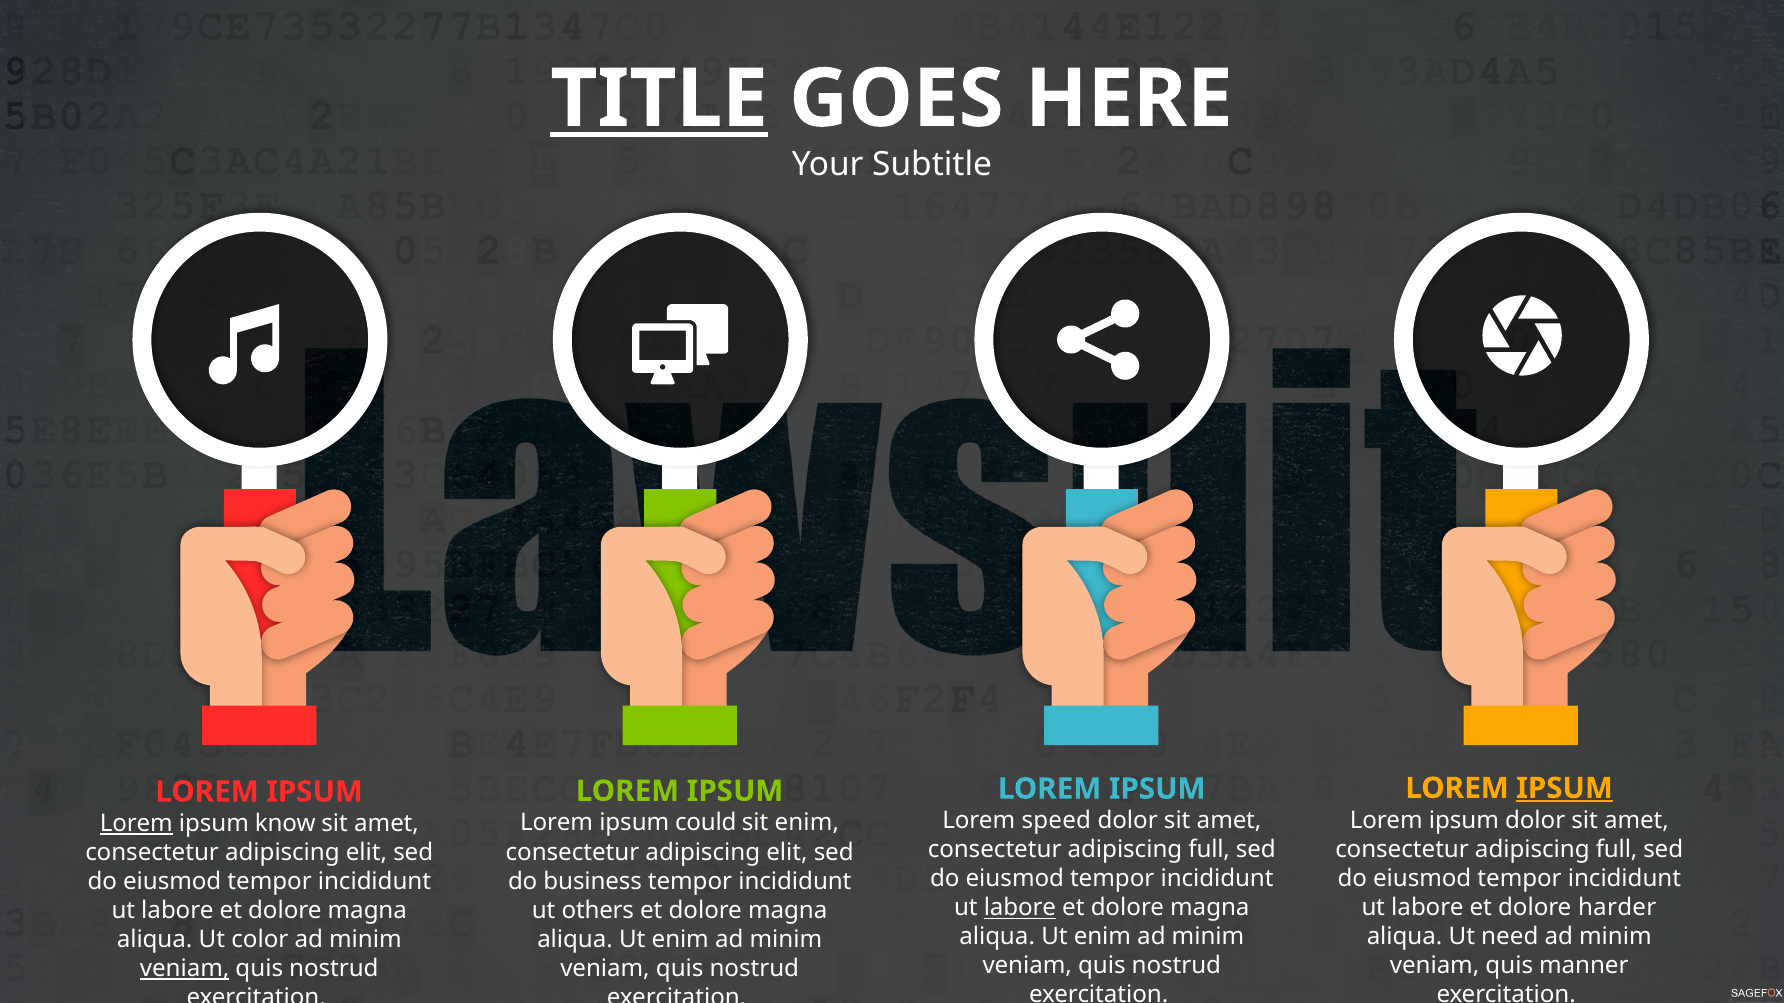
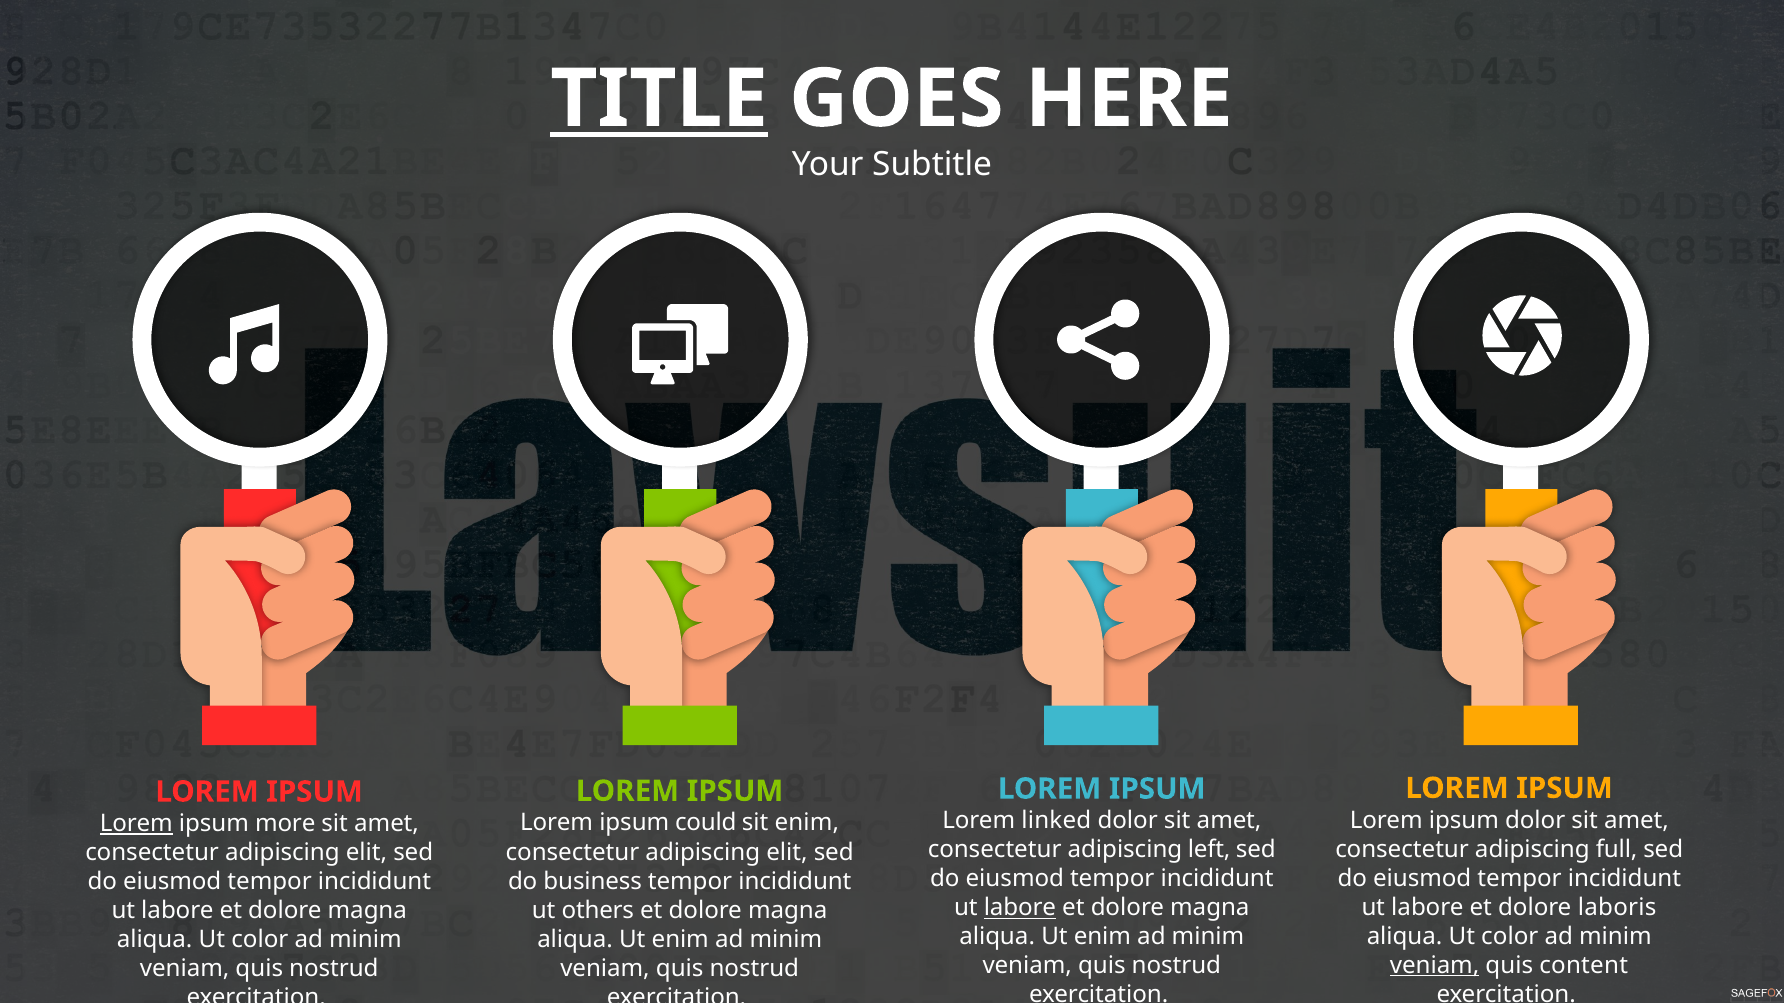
IPSUM at (1565, 789) underline: present -> none
speed: speed -> linked
know: know -> more
full at (1209, 850): full -> left
harder: harder -> laboris
need at (1510, 937): need -> color
veniam at (1435, 966) underline: none -> present
manner: manner -> content
veniam at (185, 969) underline: present -> none
